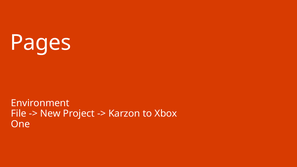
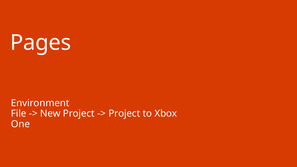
Karzon at (124, 114): Karzon -> Project
